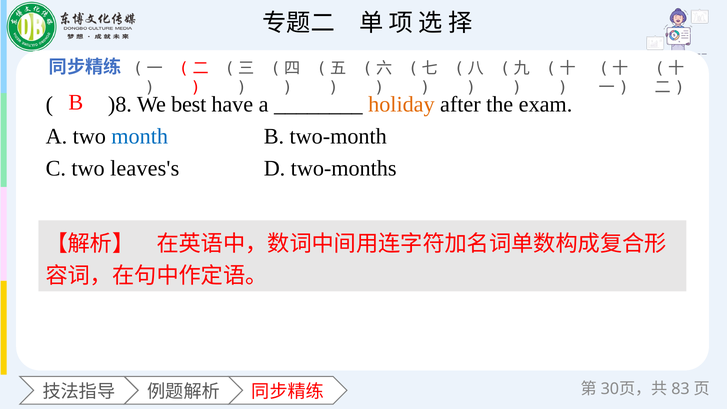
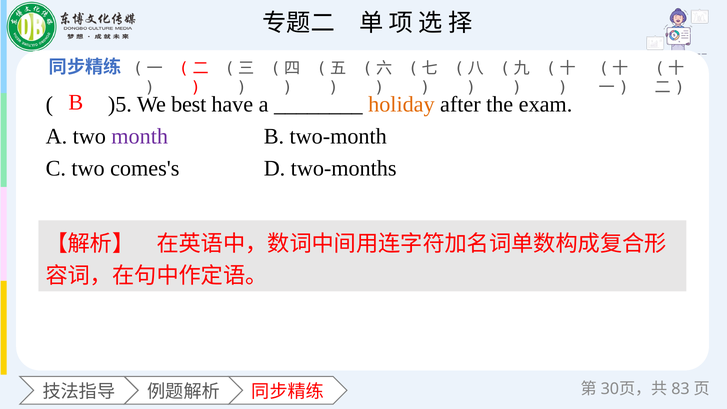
)8: )8 -> )5
month colour: blue -> purple
leaves's: leaves's -> comes's
